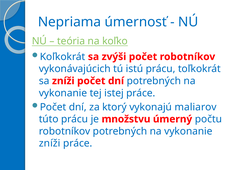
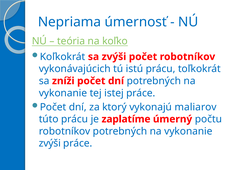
množstvu: množstvu -> zaplatíme
zníži at (50, 144): zníži -> zvýši
